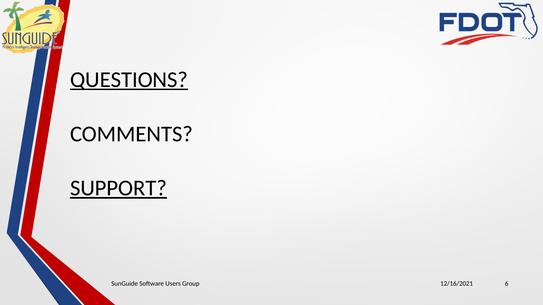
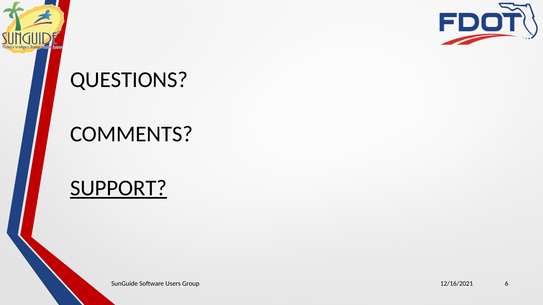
QUESTIONS underline: present -> none
